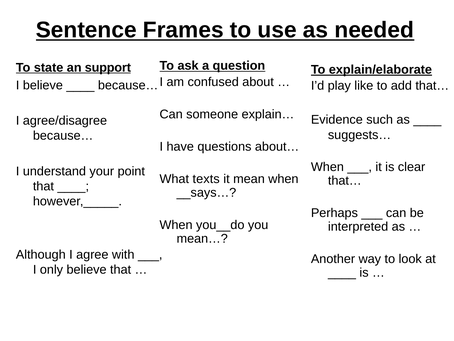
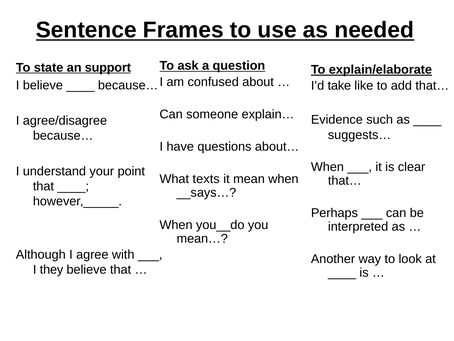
play: play -> take
only: only -> they
